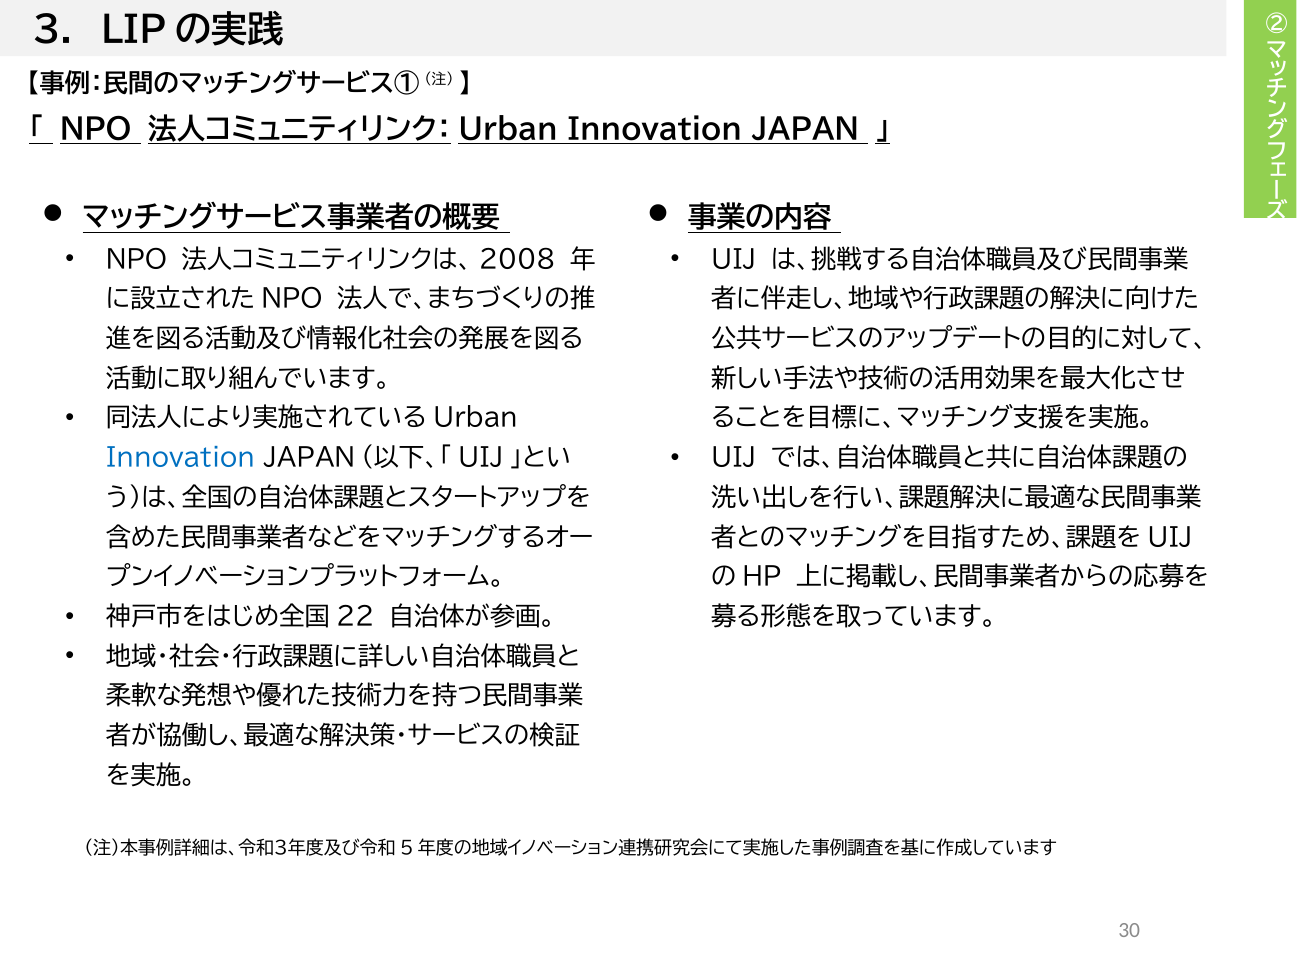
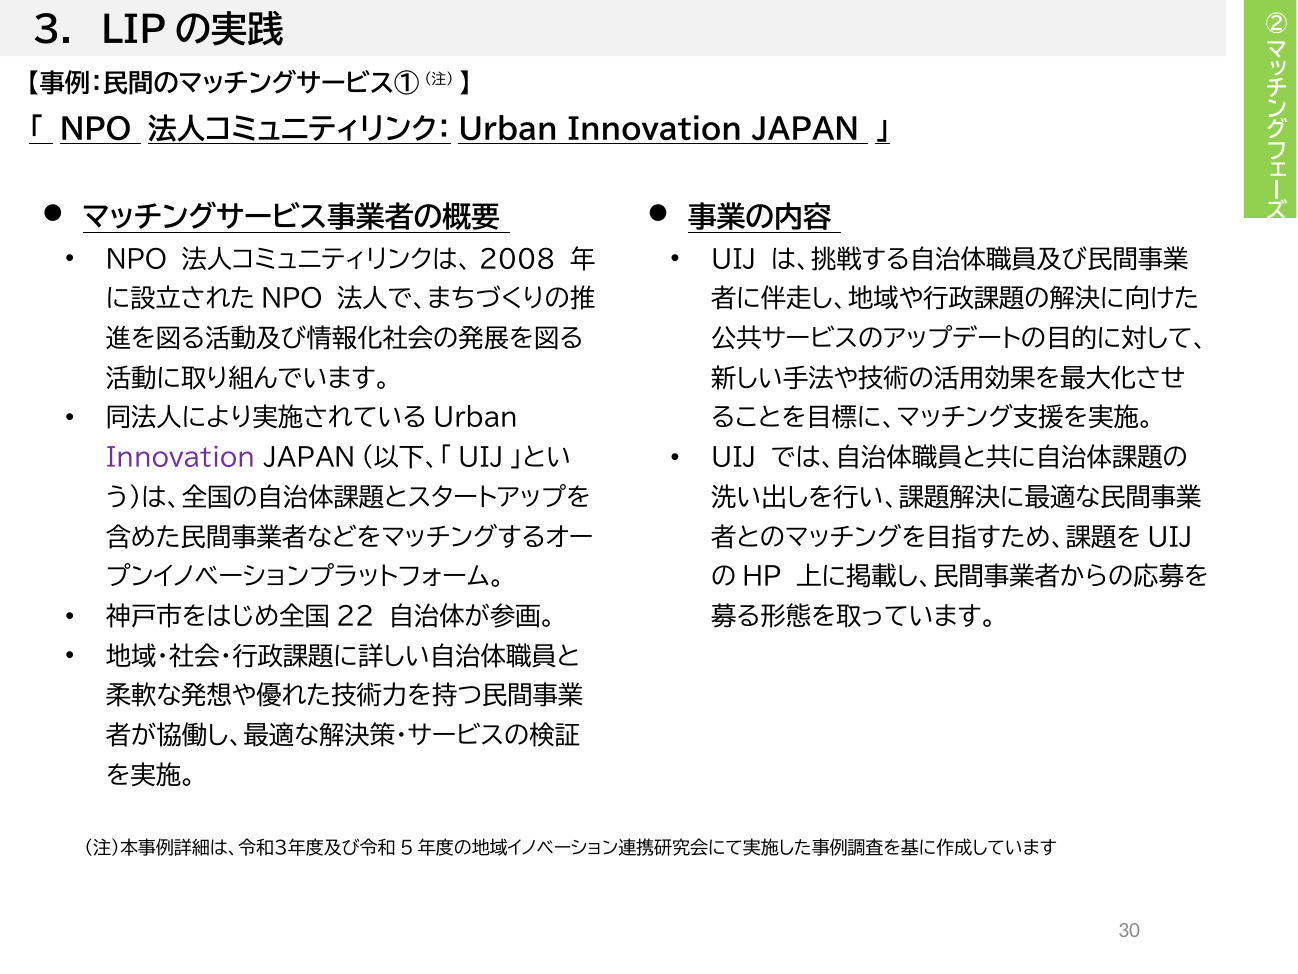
Innovation at (180, 458) colour: blue -> purple
